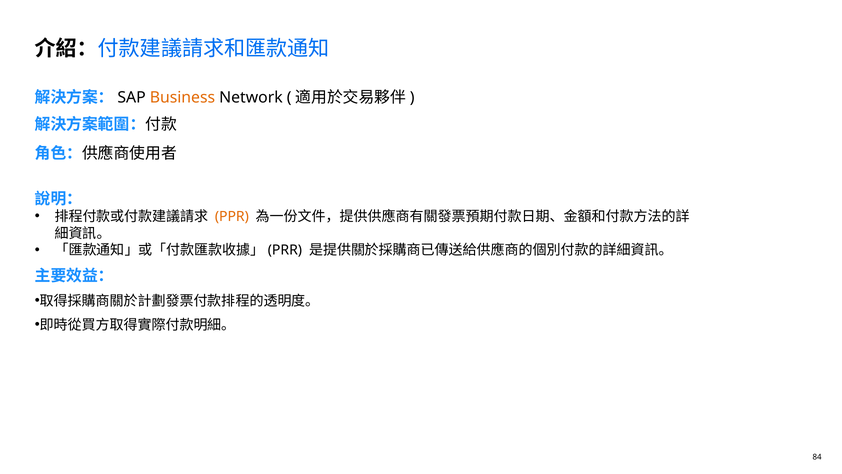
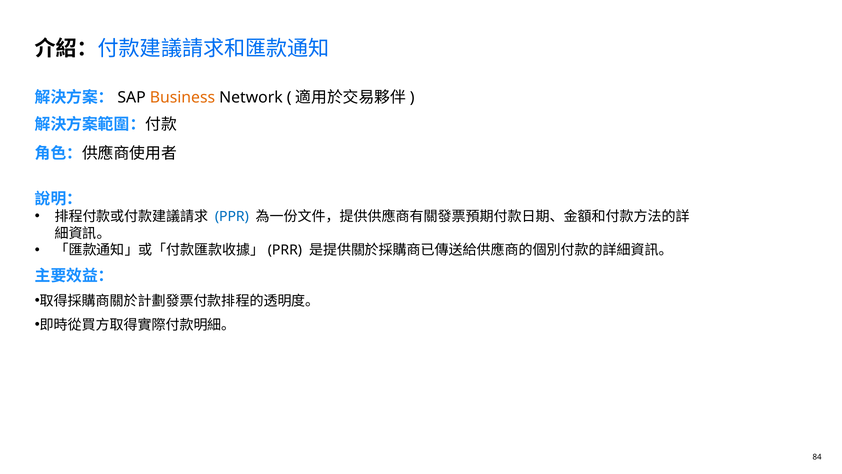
PPR colour: orange -> blue
